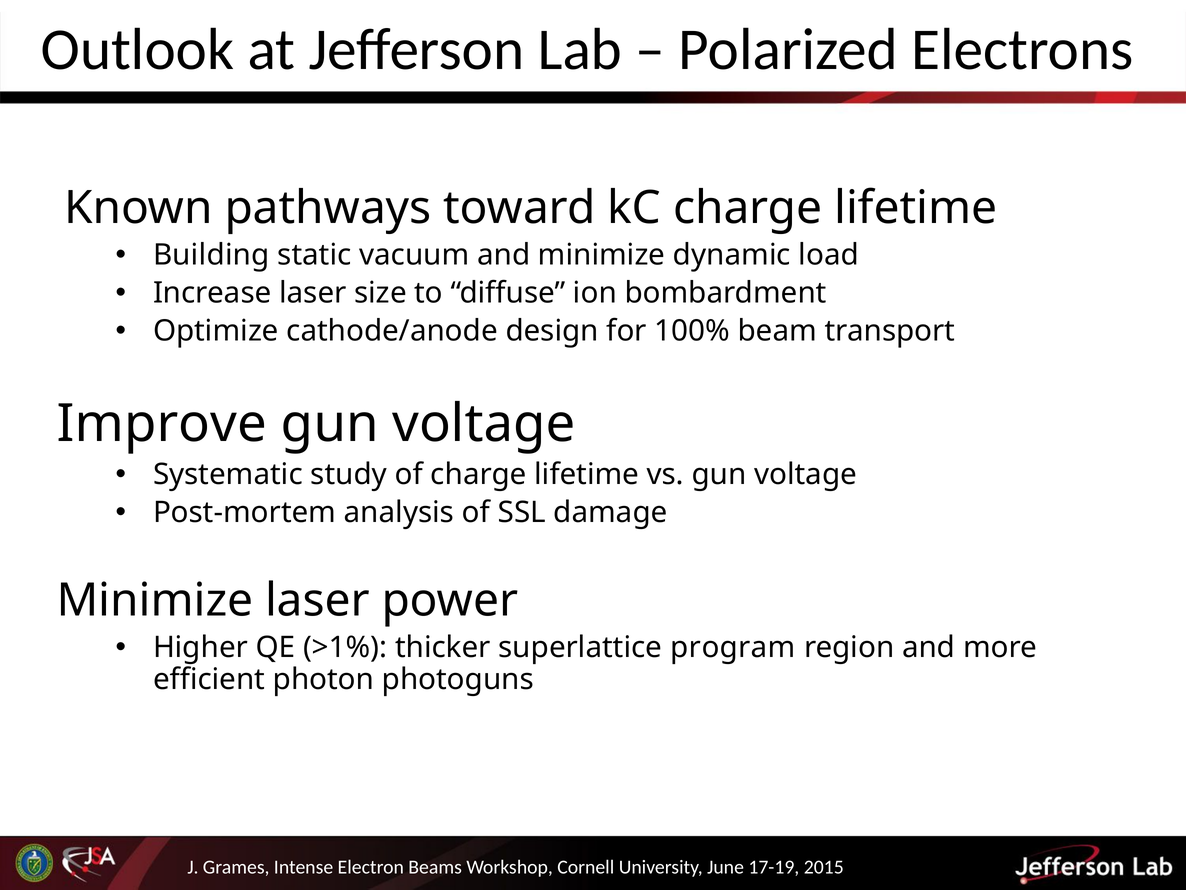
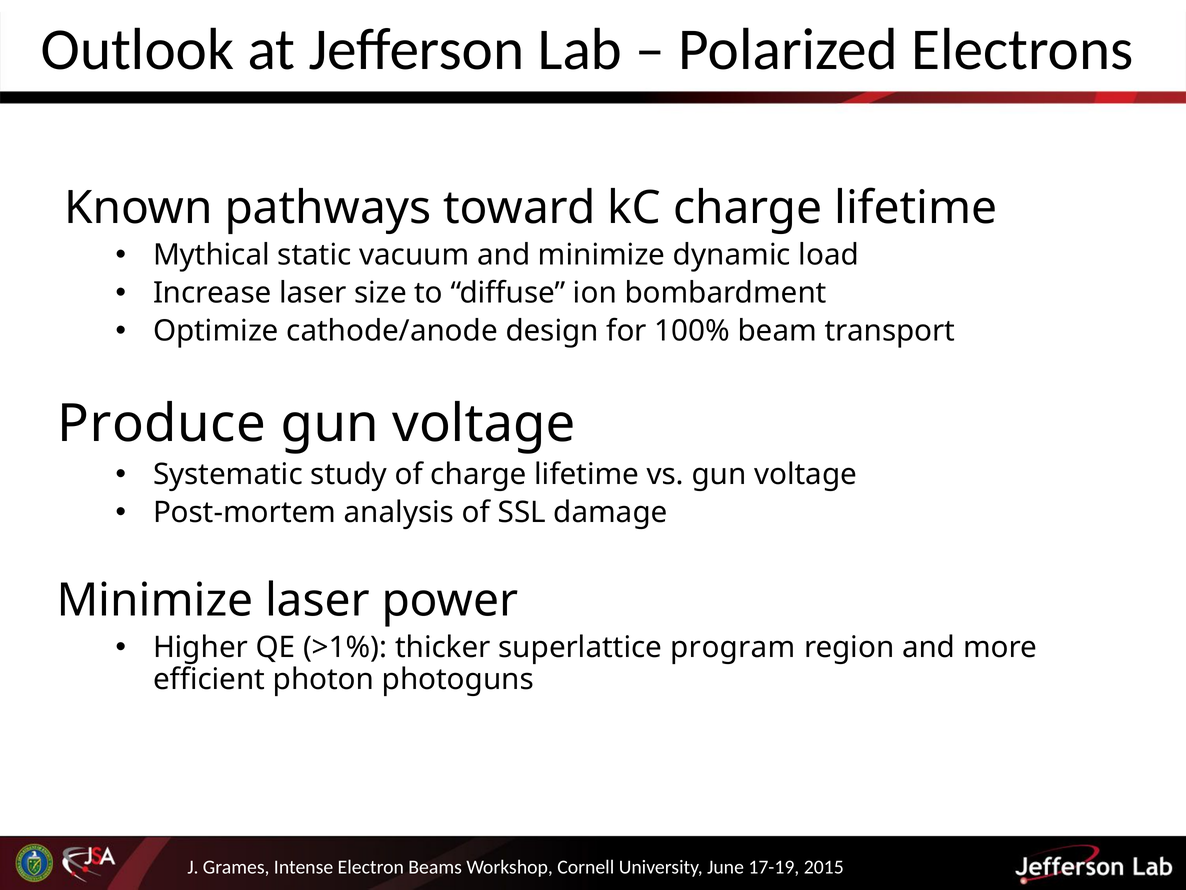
Building: Building -> Mythical
Improve: Improve -> Produce
